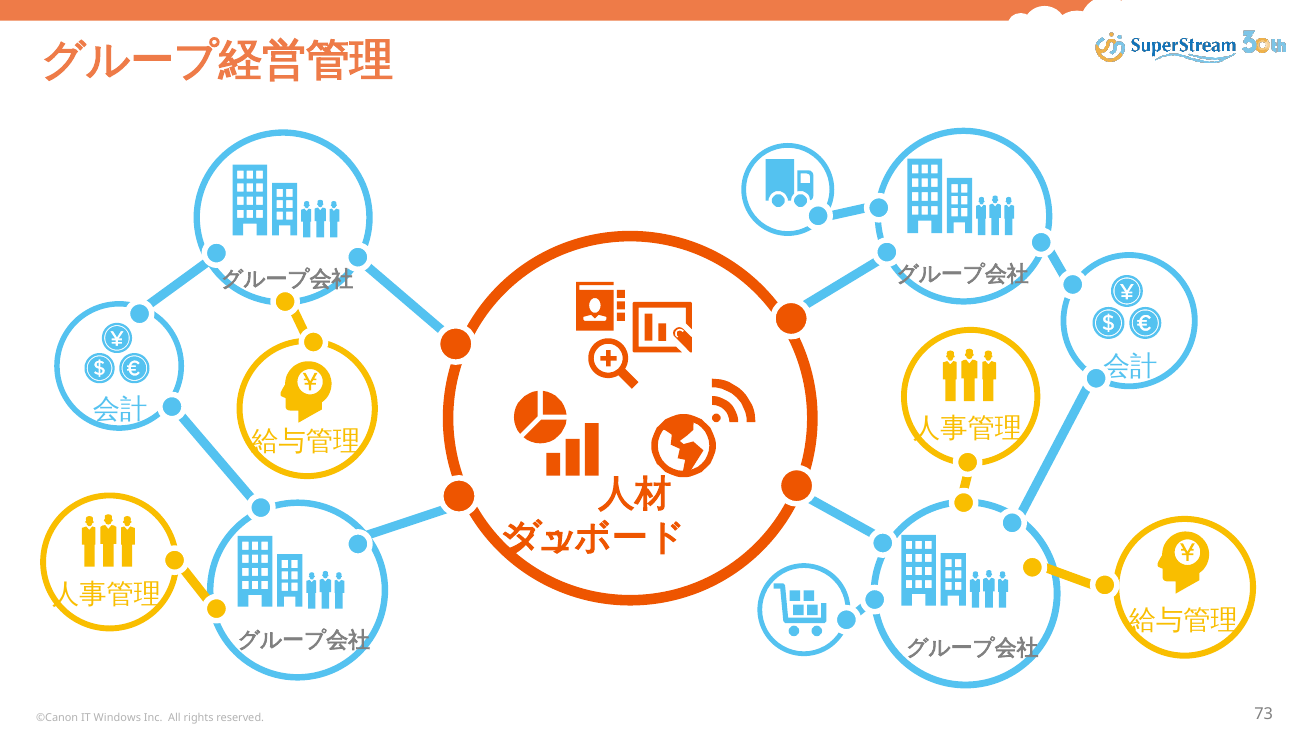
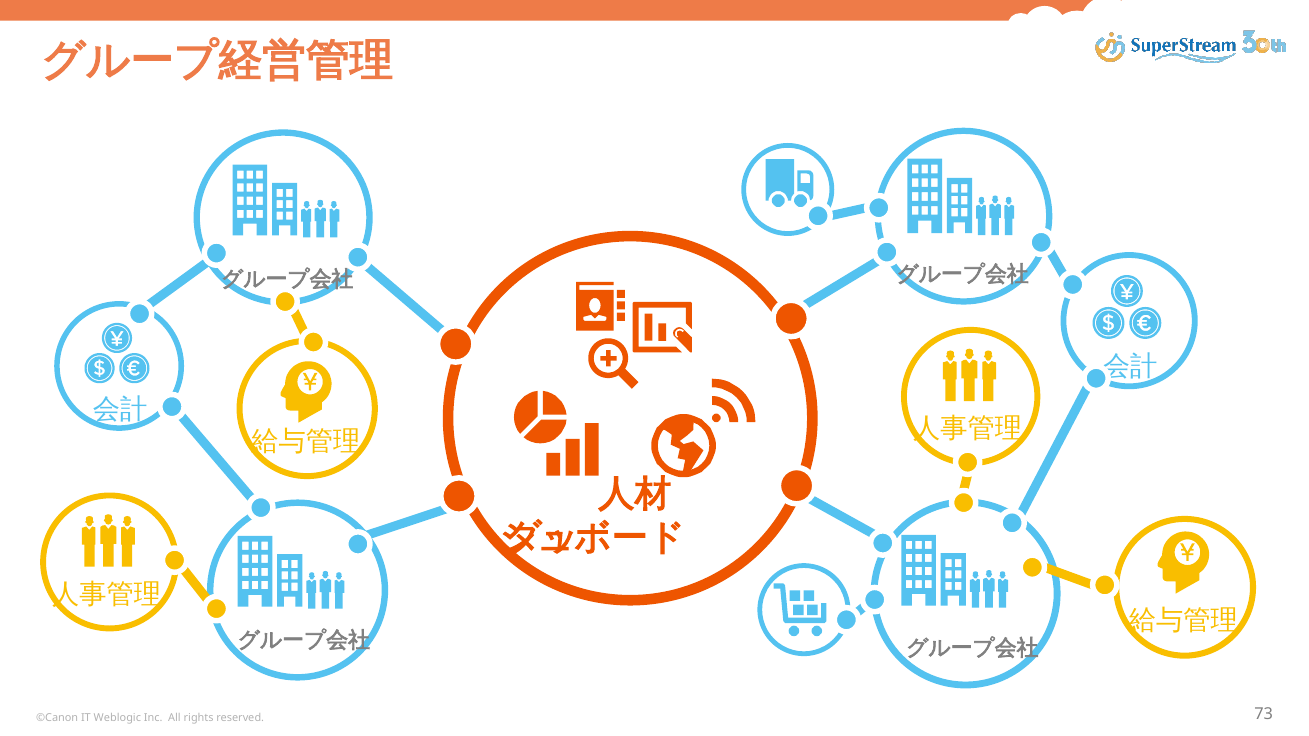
Windows: Windows -> Weblogic
